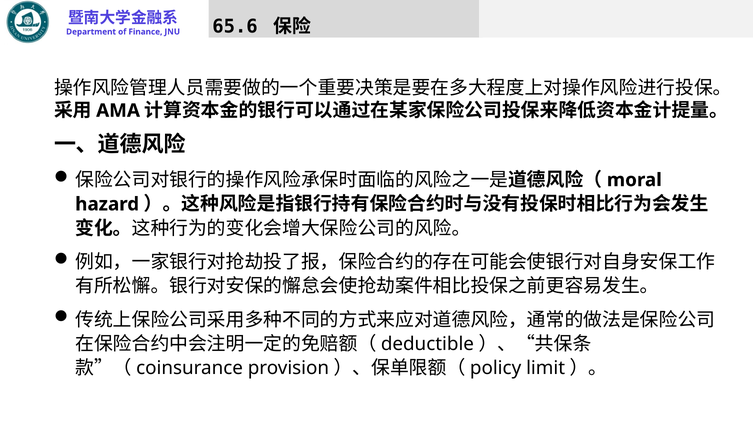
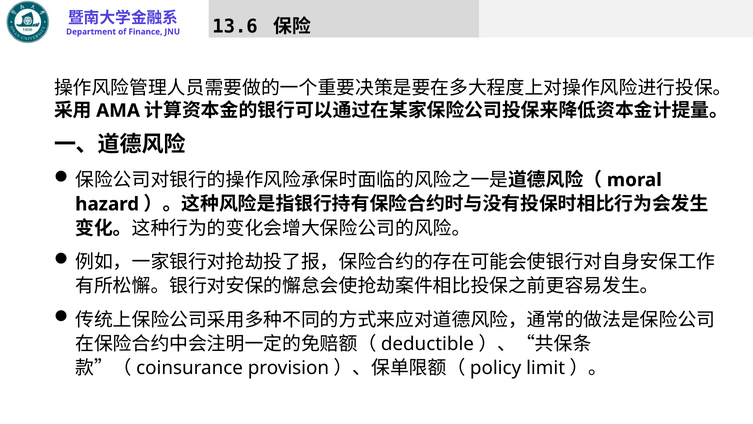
65.6: 65.6 -> 13.6
